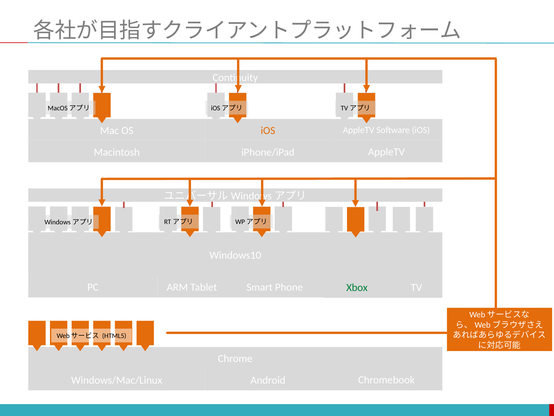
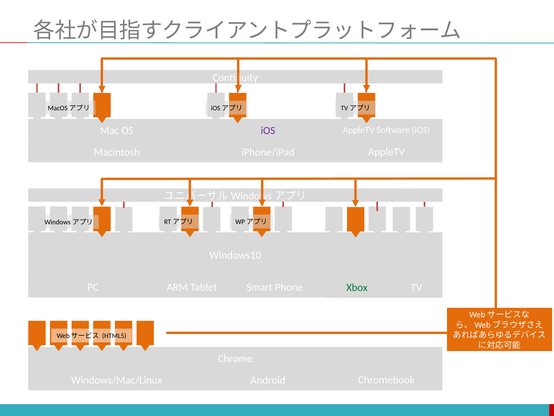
iOS at (268, 130) colour: orange -> purple
